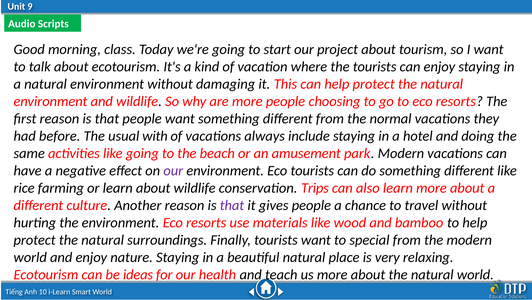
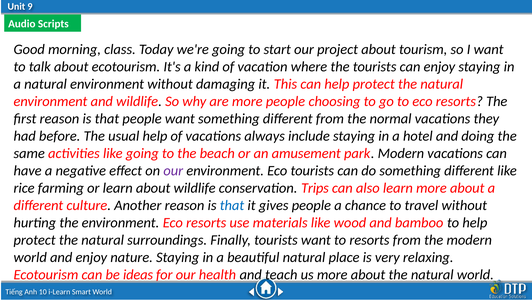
usual with: with -> help
that at (232, 205) colour: purple -> blue
to special: special -> resorts
